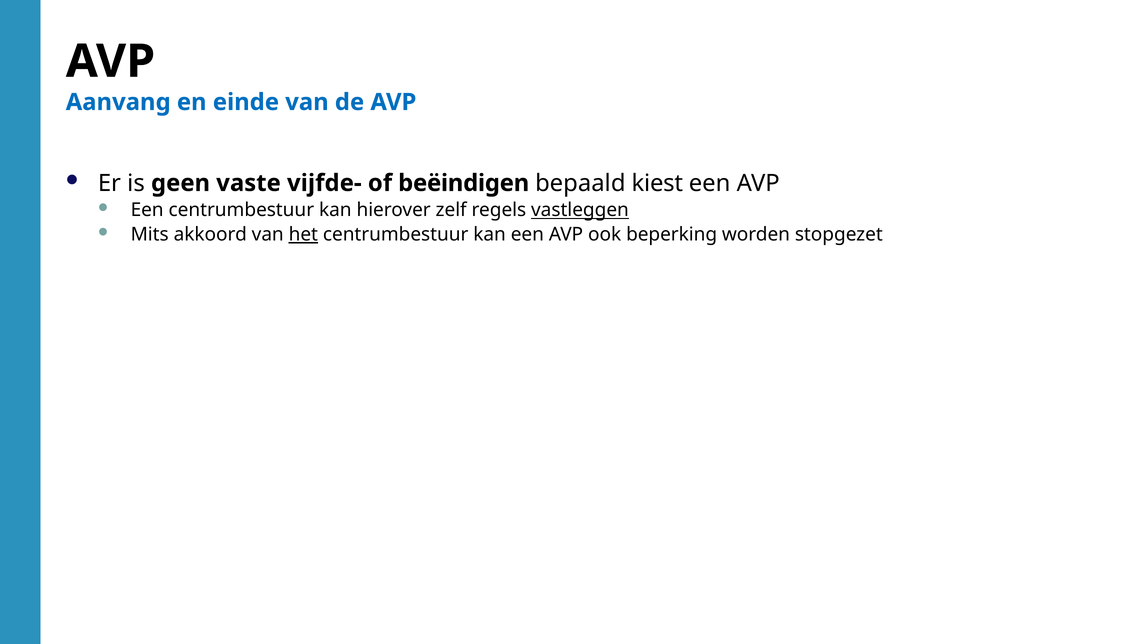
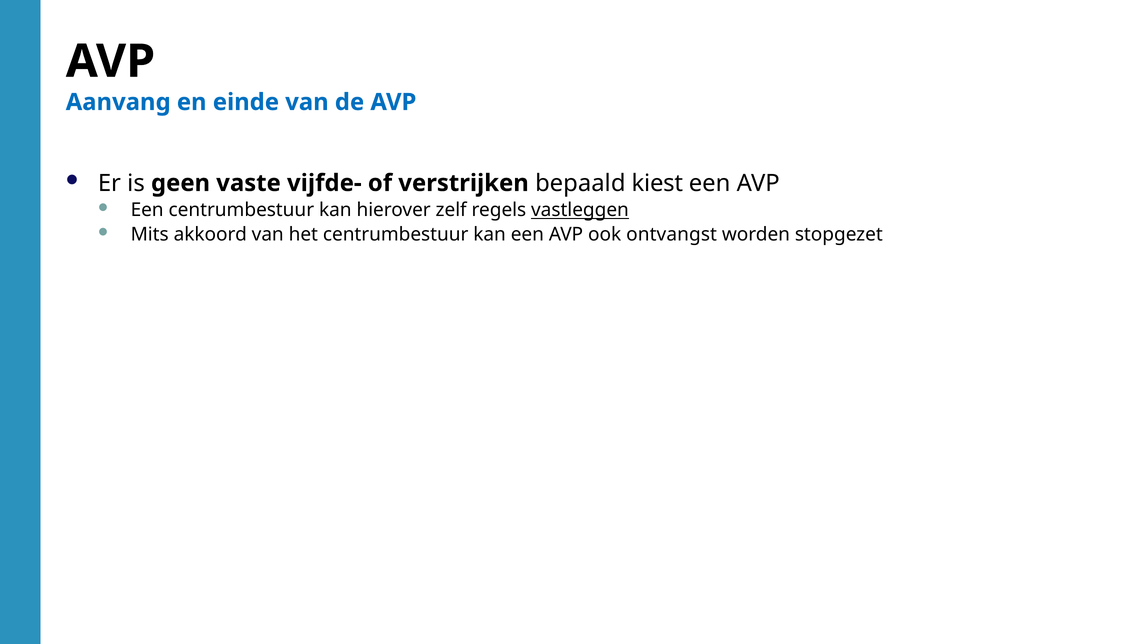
beëindigen: beëindigen -> verstrijken
het underline: present -> none
beperking: beperking -> ontvangst
